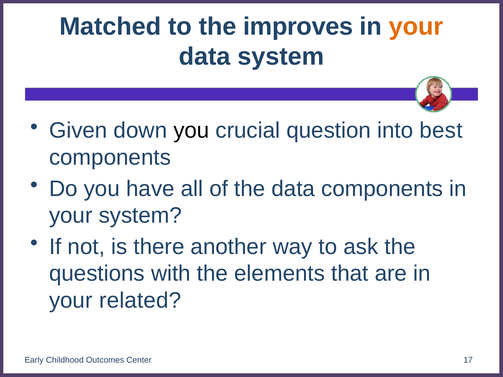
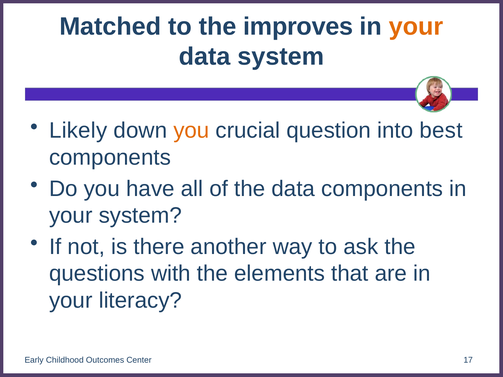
Given: Given -> Likely
you at (191, 131) colour: black -> orange
related: related -> literacy
